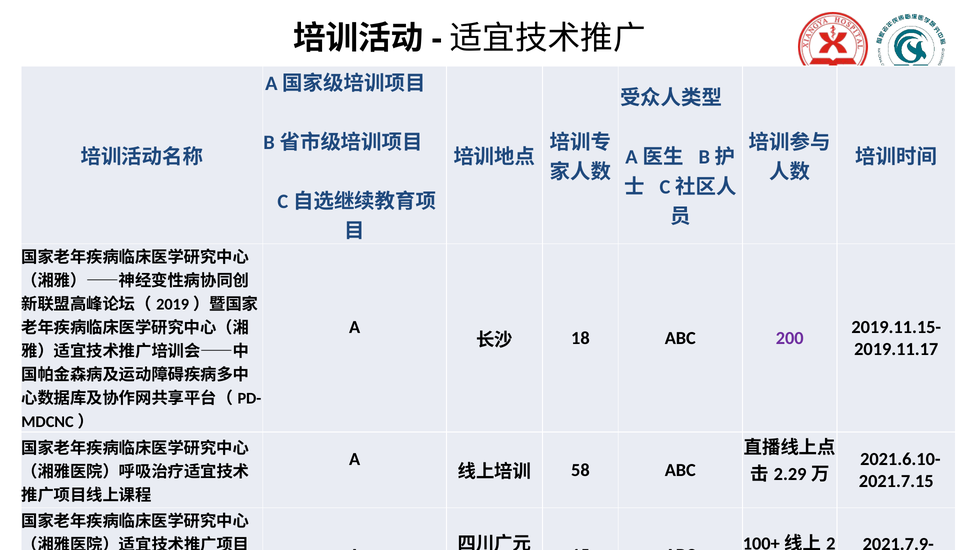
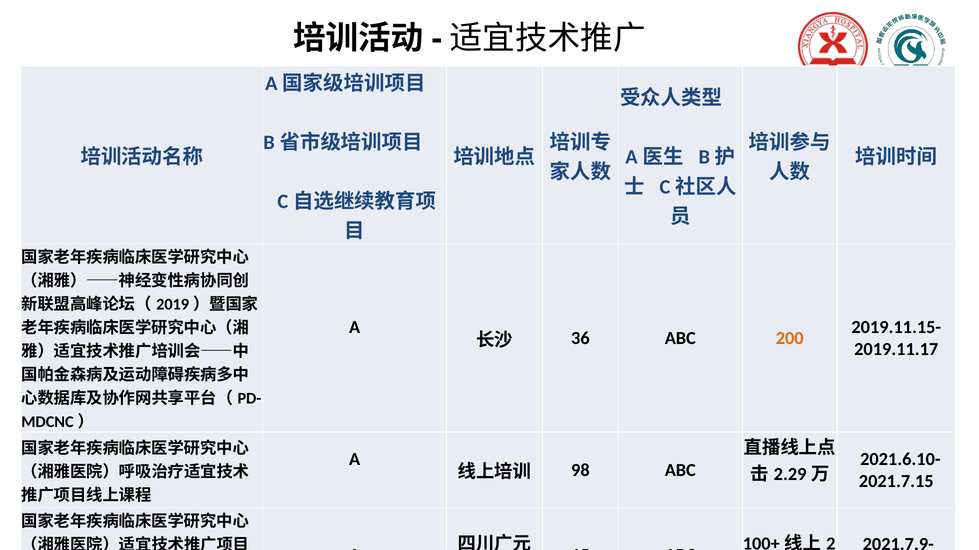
18: 18 -> 36
200 colour: purple -> orange
58: 58 -> 98
